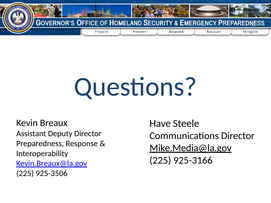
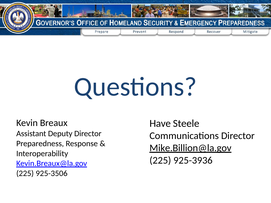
Mike.Media@la.gov: Mike.Media@la.gov -> Mike.Billion@la.gov
925-3166: 925-3166 -> 925-3936
